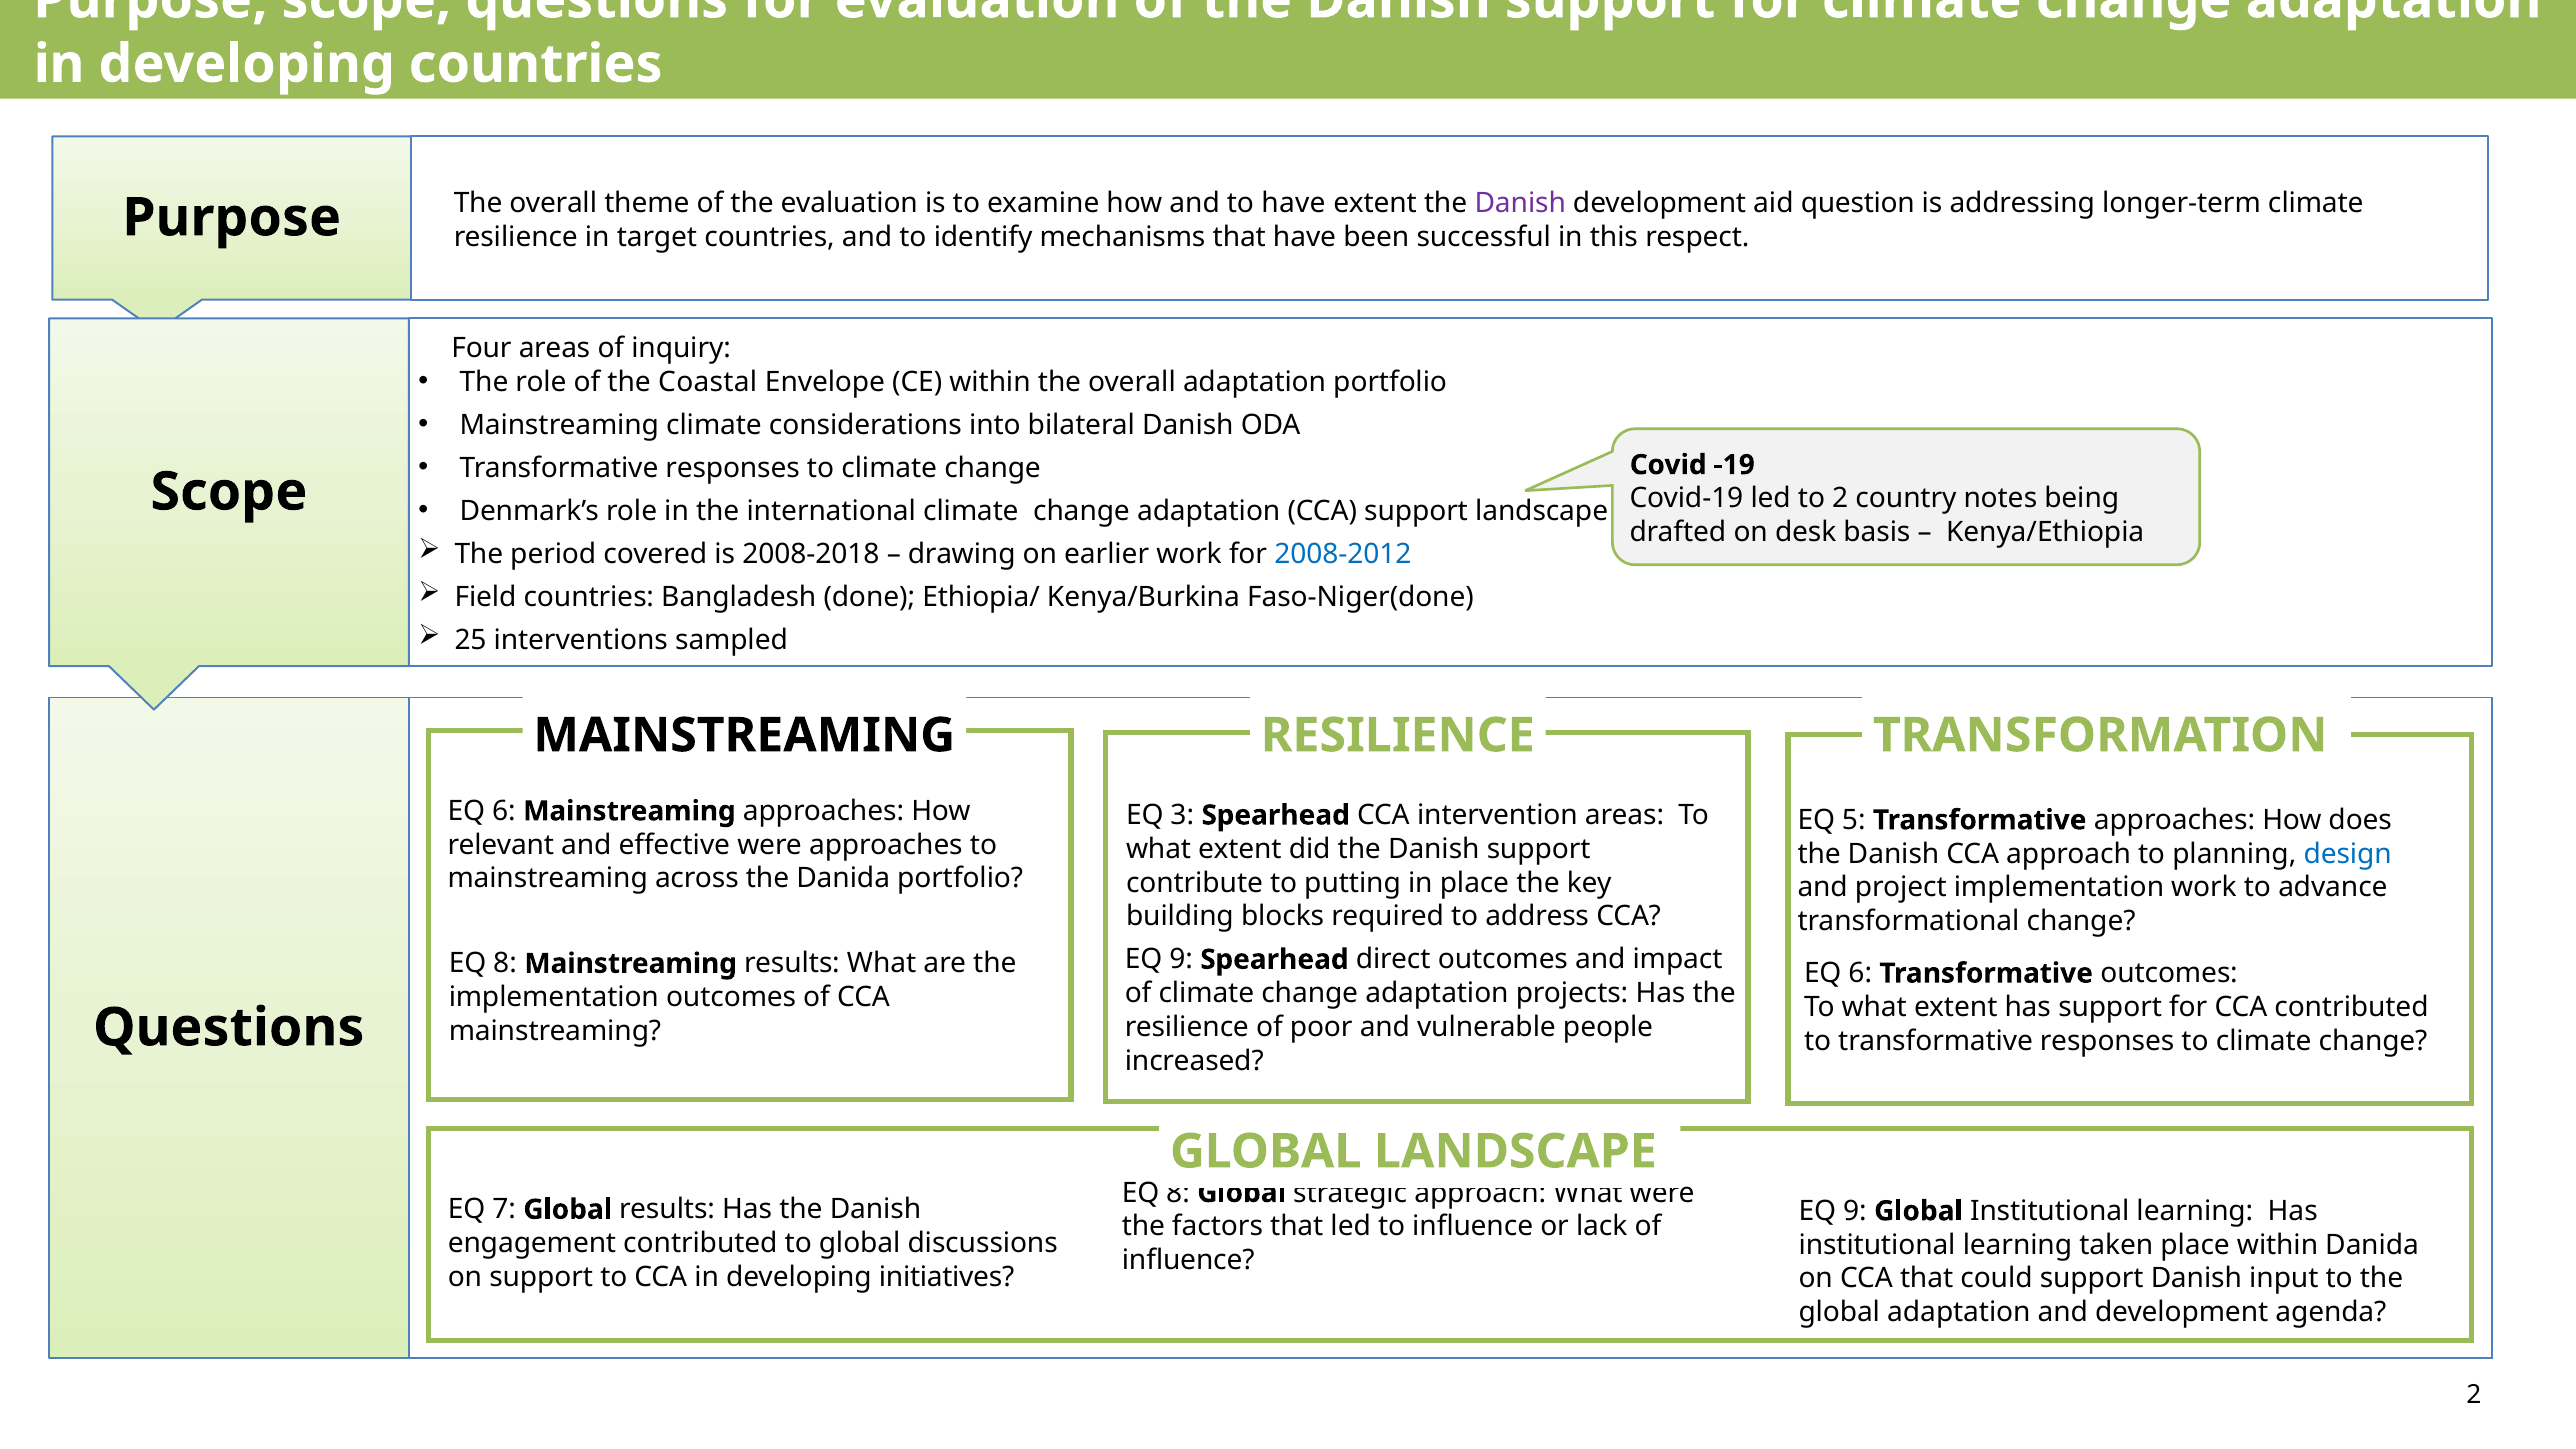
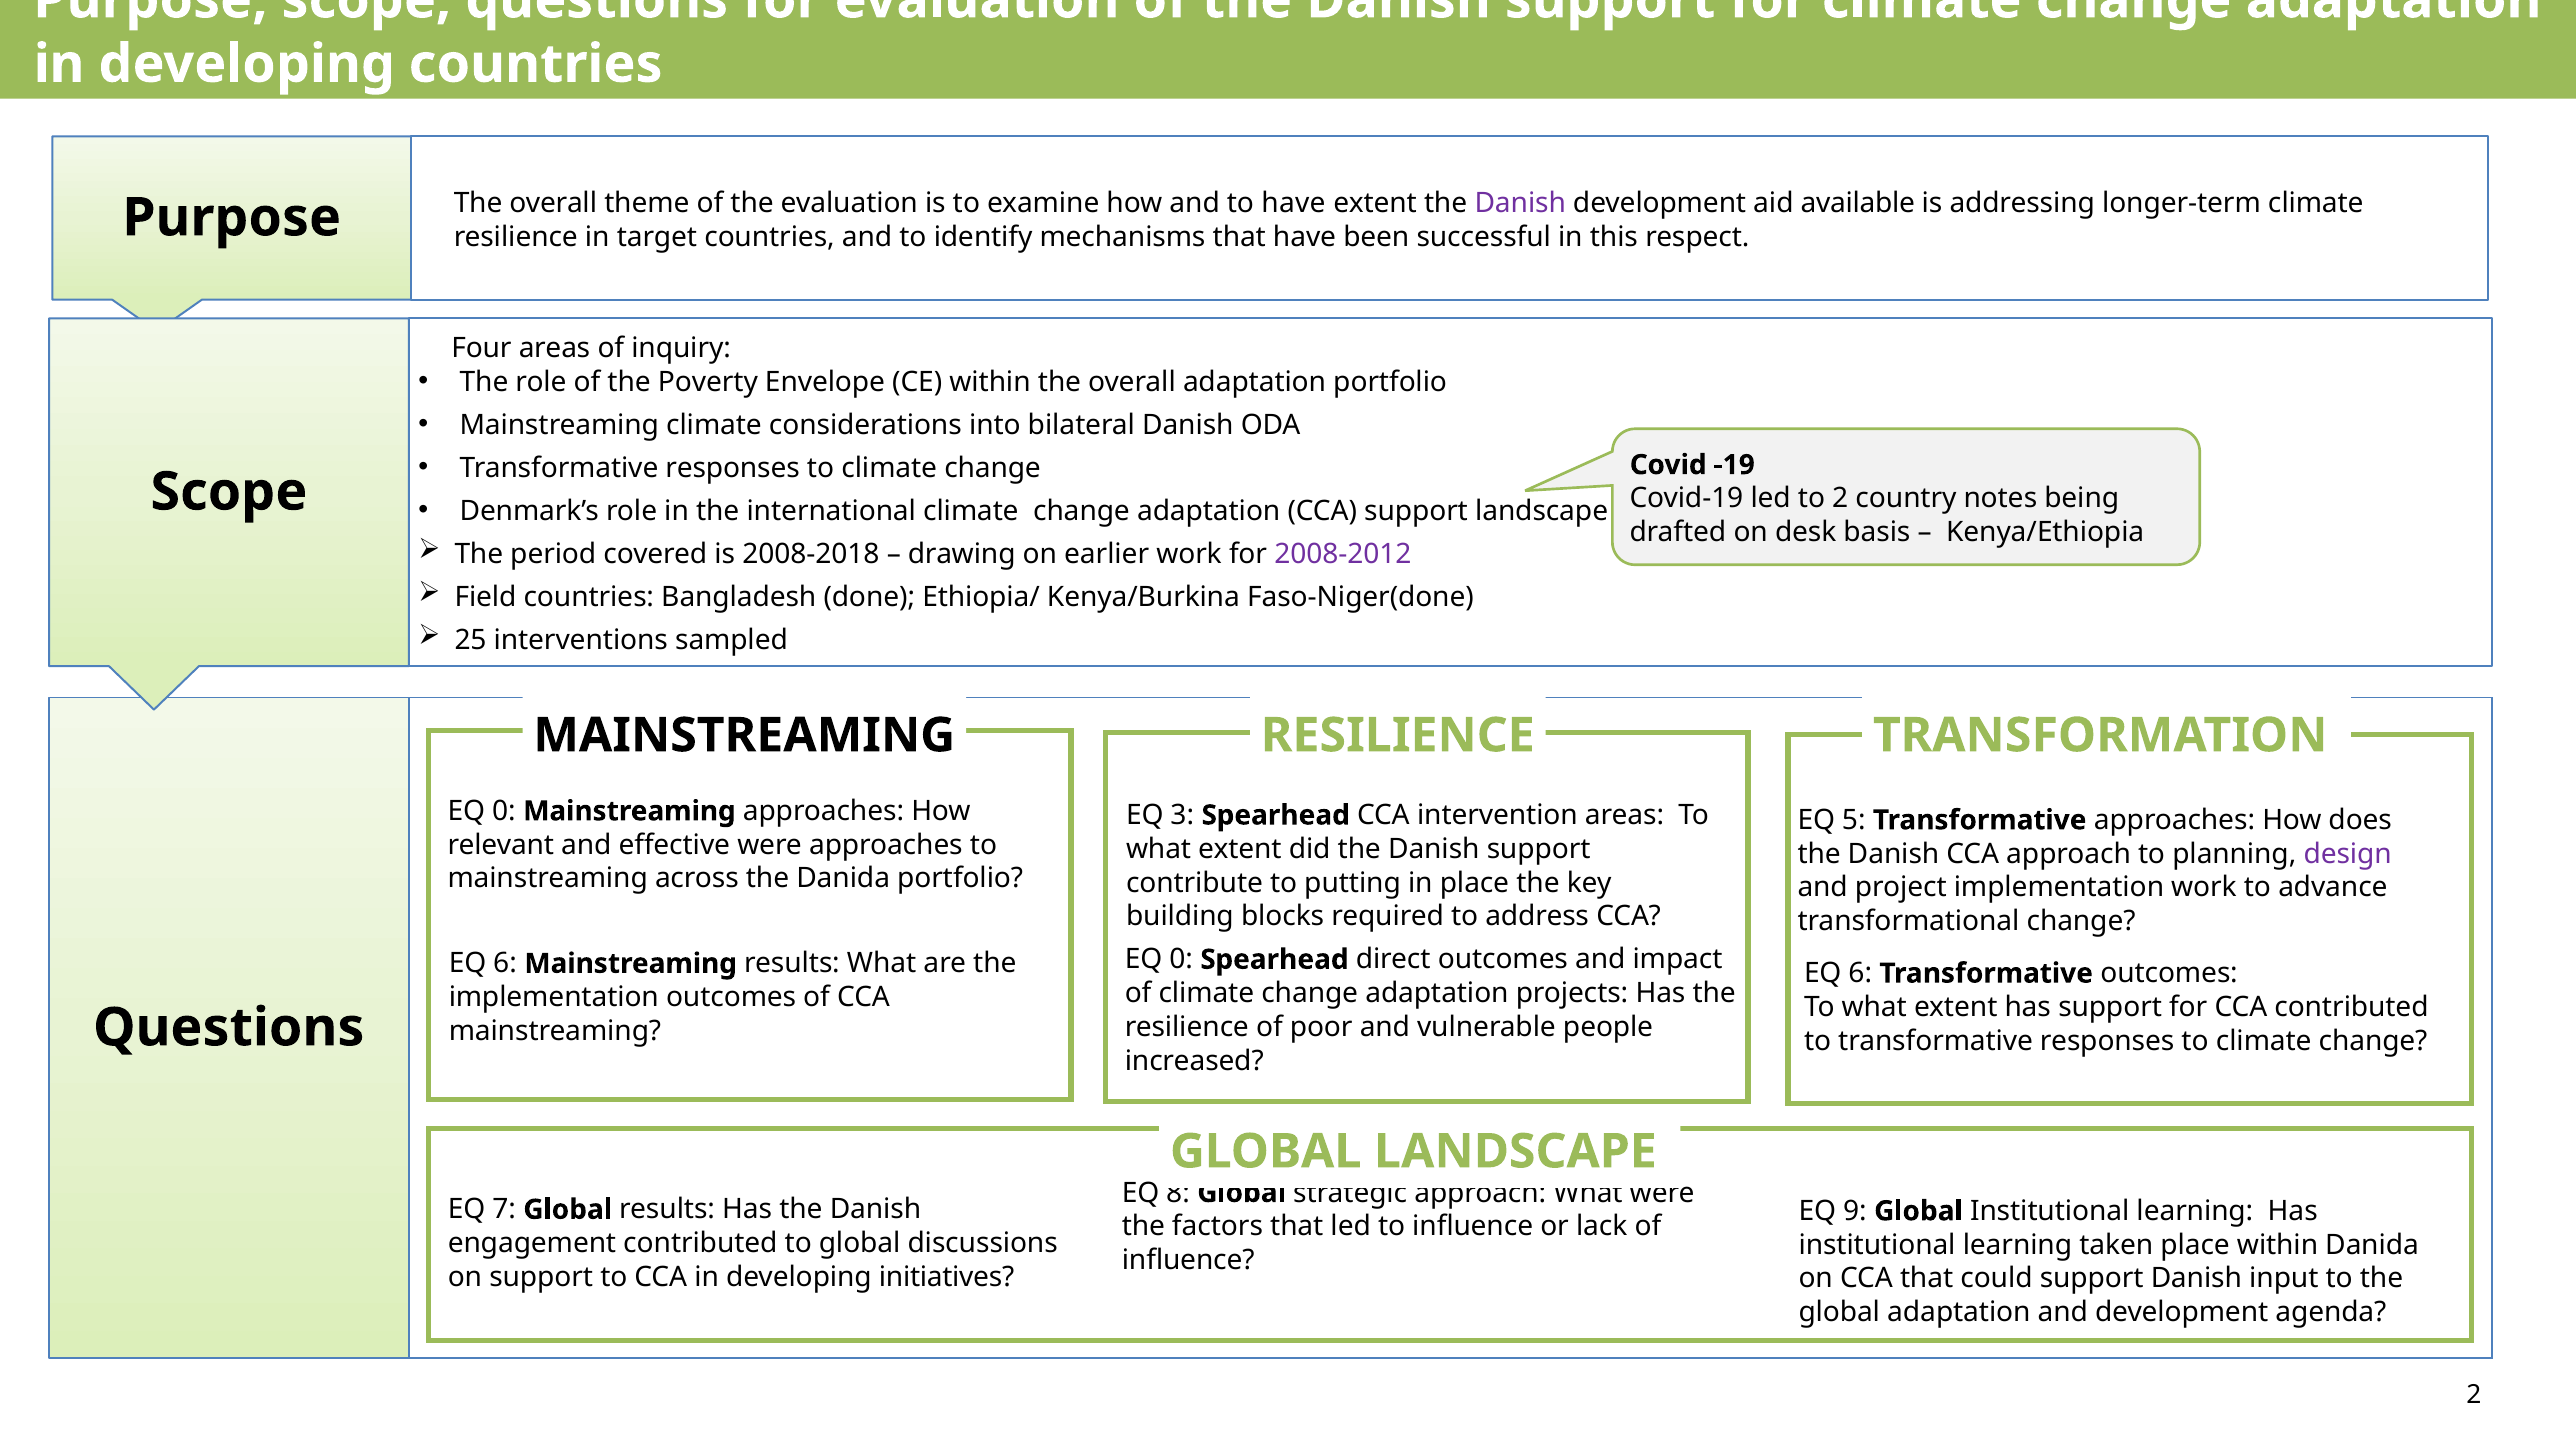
question: question -> available
Coastal: Coastal -> Poverty
2008-2012 colour: blue -> purple
6 at (504, 811): 6 -> 0
design colour: blue -> purple
9 at (1181, 960): 9 -> 0
8 at (505, 964): 8 -> 6
